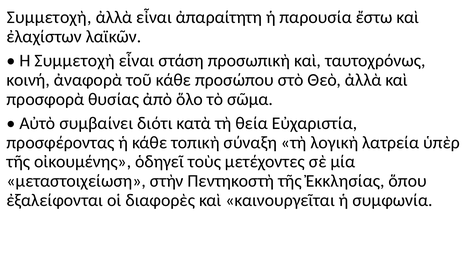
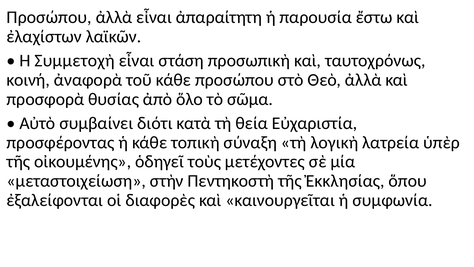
Συμμετοχὴ at (49, 17): Συμμετοχὴ -> Προσώπου
